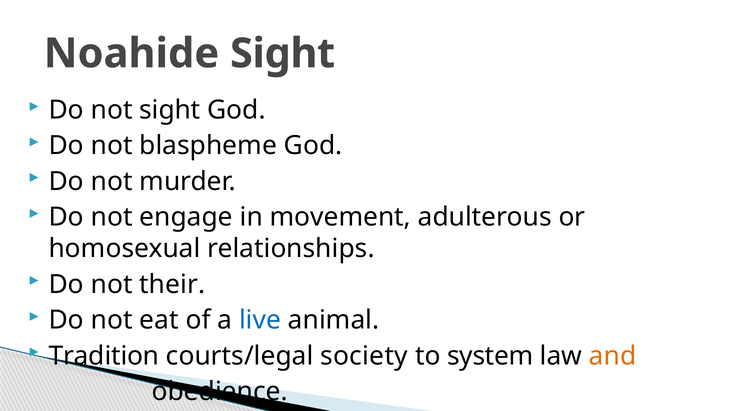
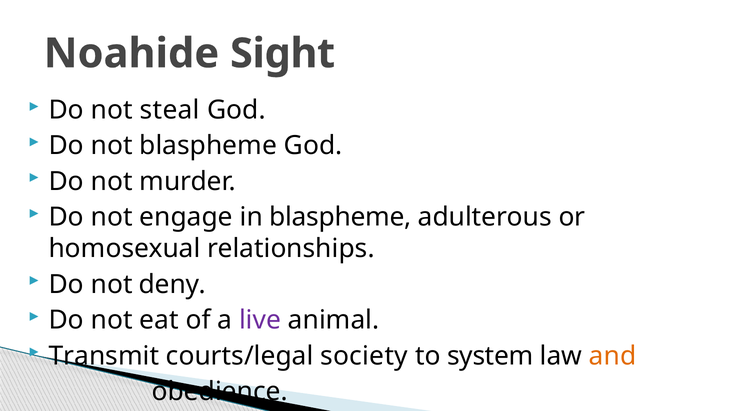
not sight: sight -> steal
in movement: movement -> blaspheme
their: their -> deny
live colour: blue -> purple
Tradition: Tradition -> Transmit
